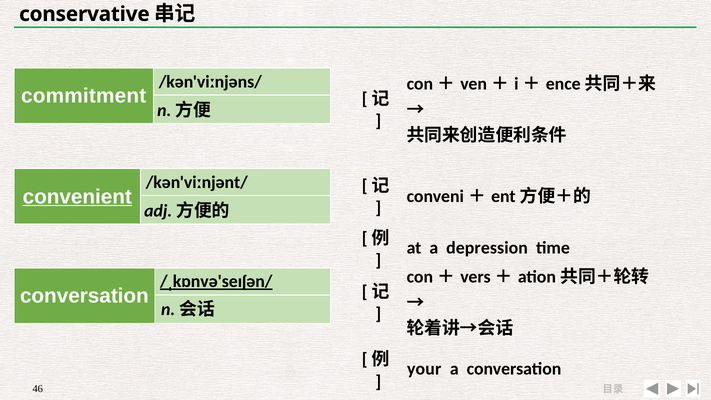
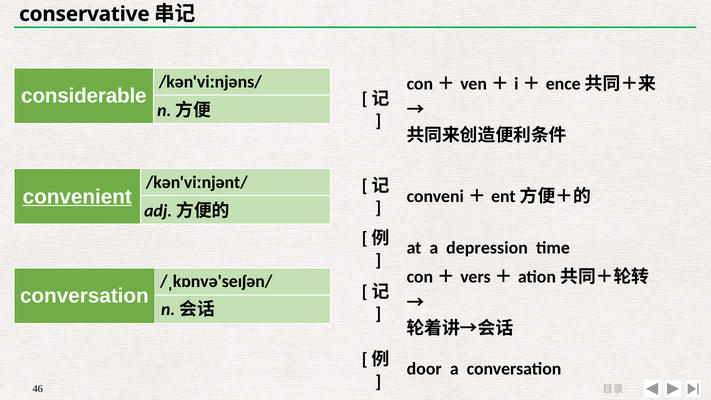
commitment: commitment -> considerable
/ˌkɒnvə'seɪʃən/ underline: present -> none
your: your -> door
